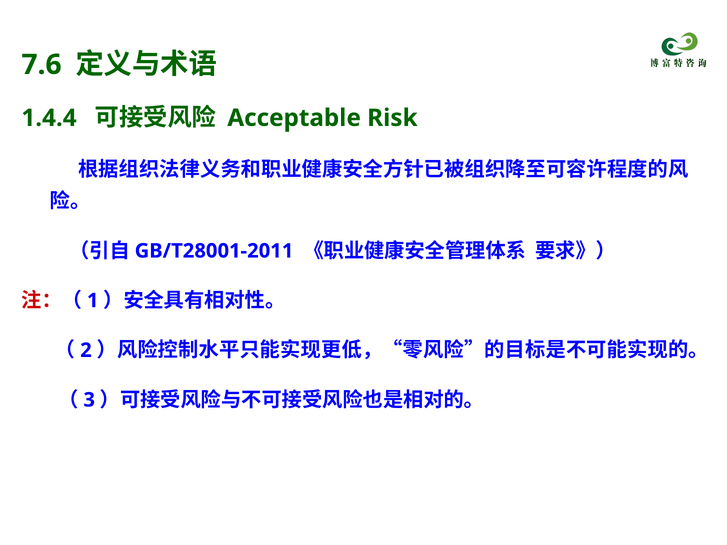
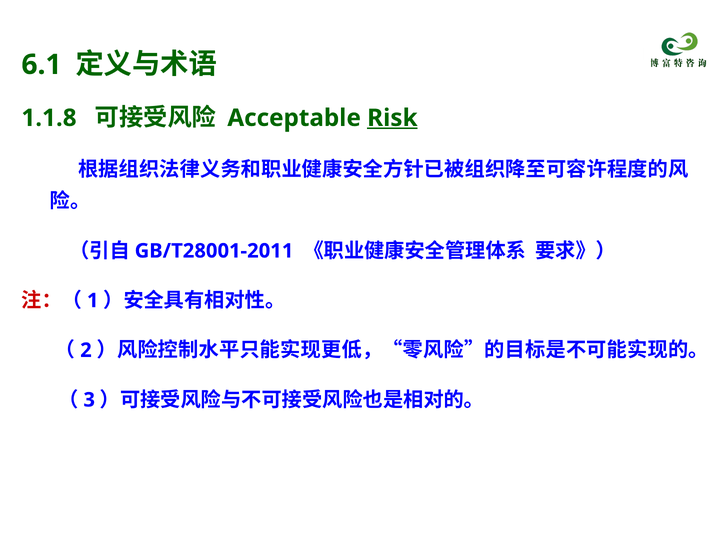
7.6: 7.6 -> 6.1
1.4.4: 1.4.4 -> 1.1.8
Risk underline: none -> present
